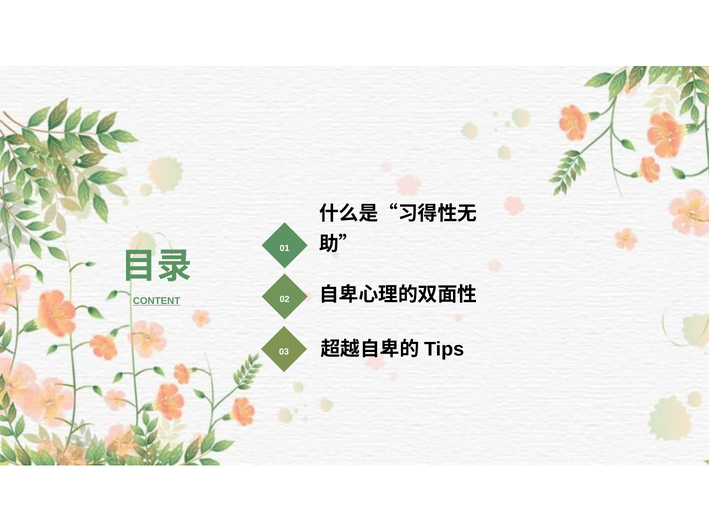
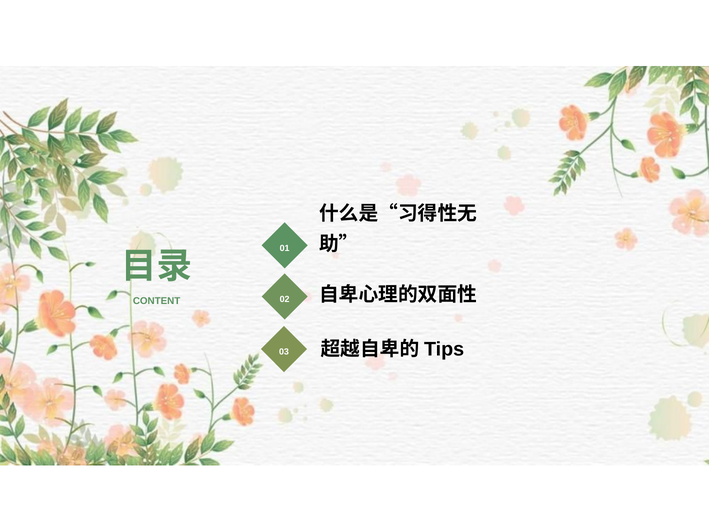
CONTENT underline: present -> none
